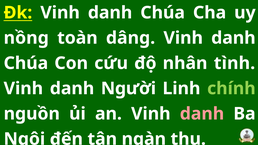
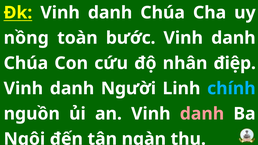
dâng: dâng -> bước
tình: tình -> điệp
chính colour: light green -> light blue
